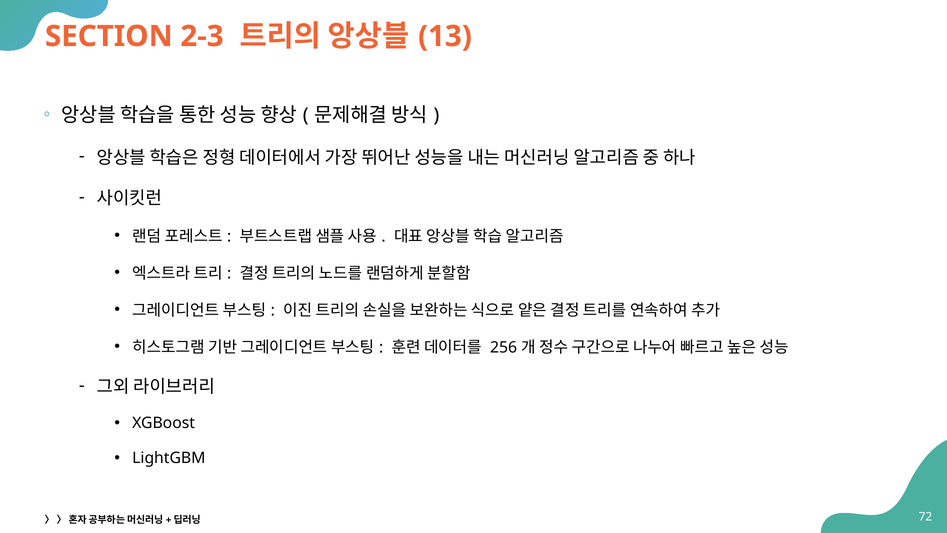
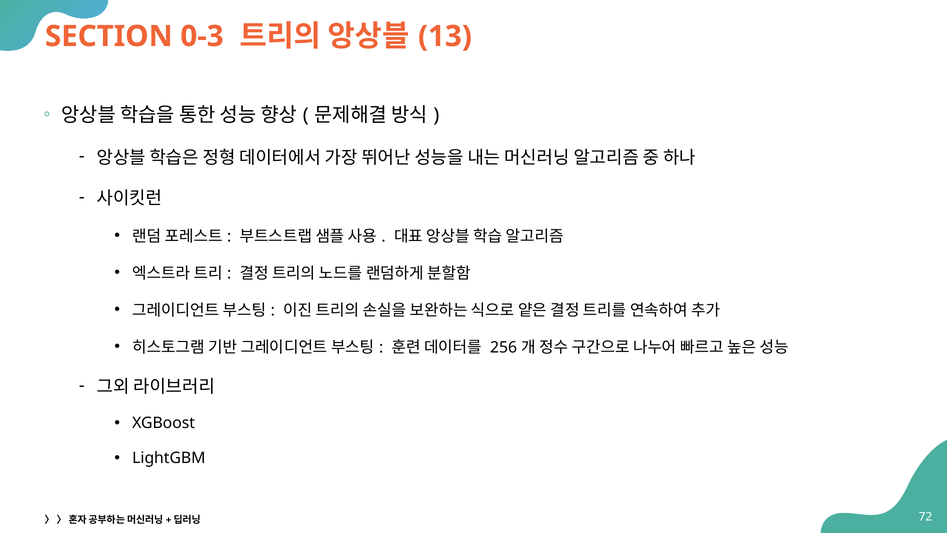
2-3: 2-3 -> 0-3
